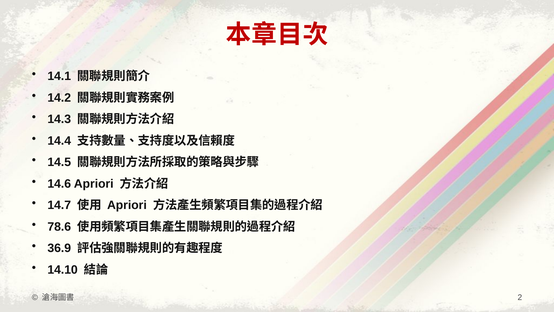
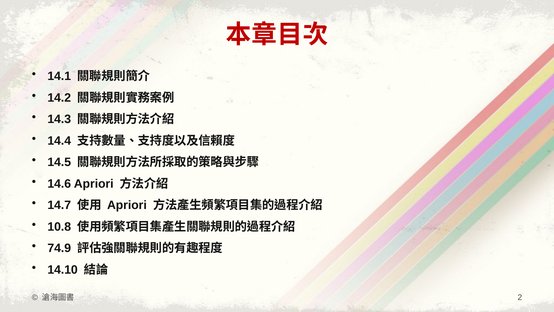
78.6: 78.6 -> 10.8
36.9: 36.9 -> 74.9
